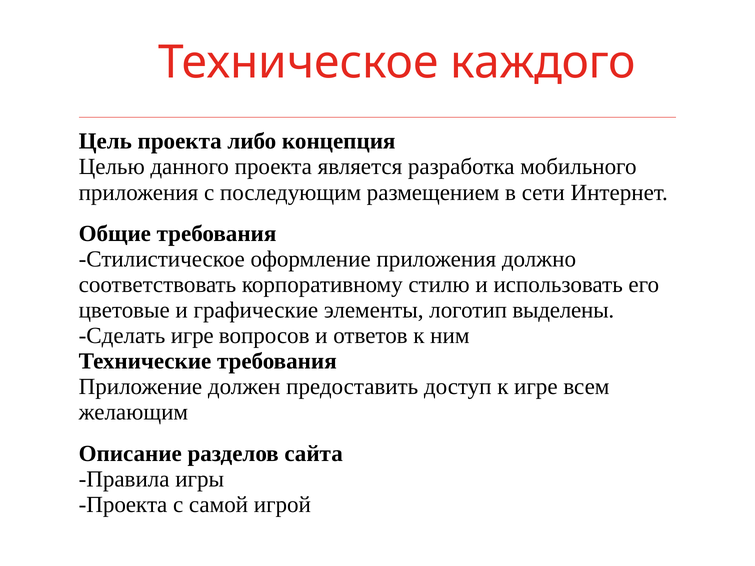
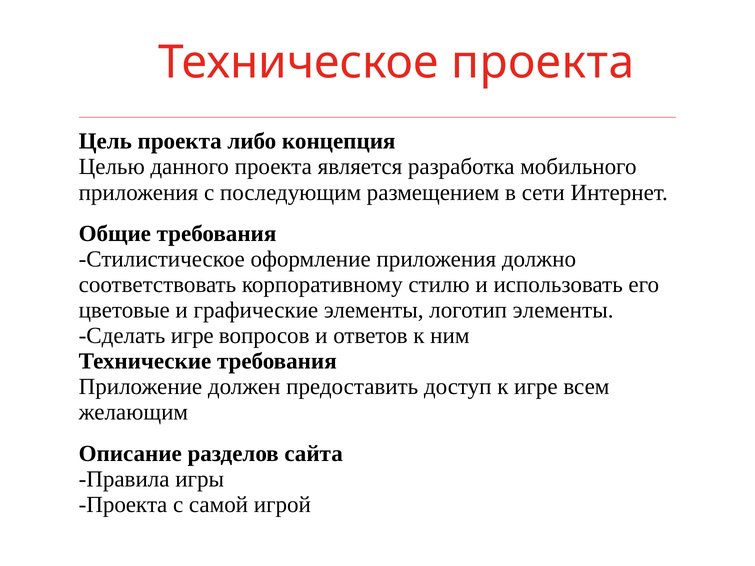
Техническое каждого: каждого -> проекта
логотип выделены: выделены -> элементы
